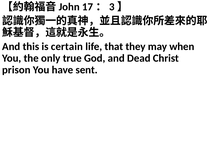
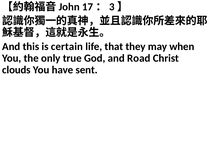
Dead: Dead -> Road
prison: prison -> clouds
